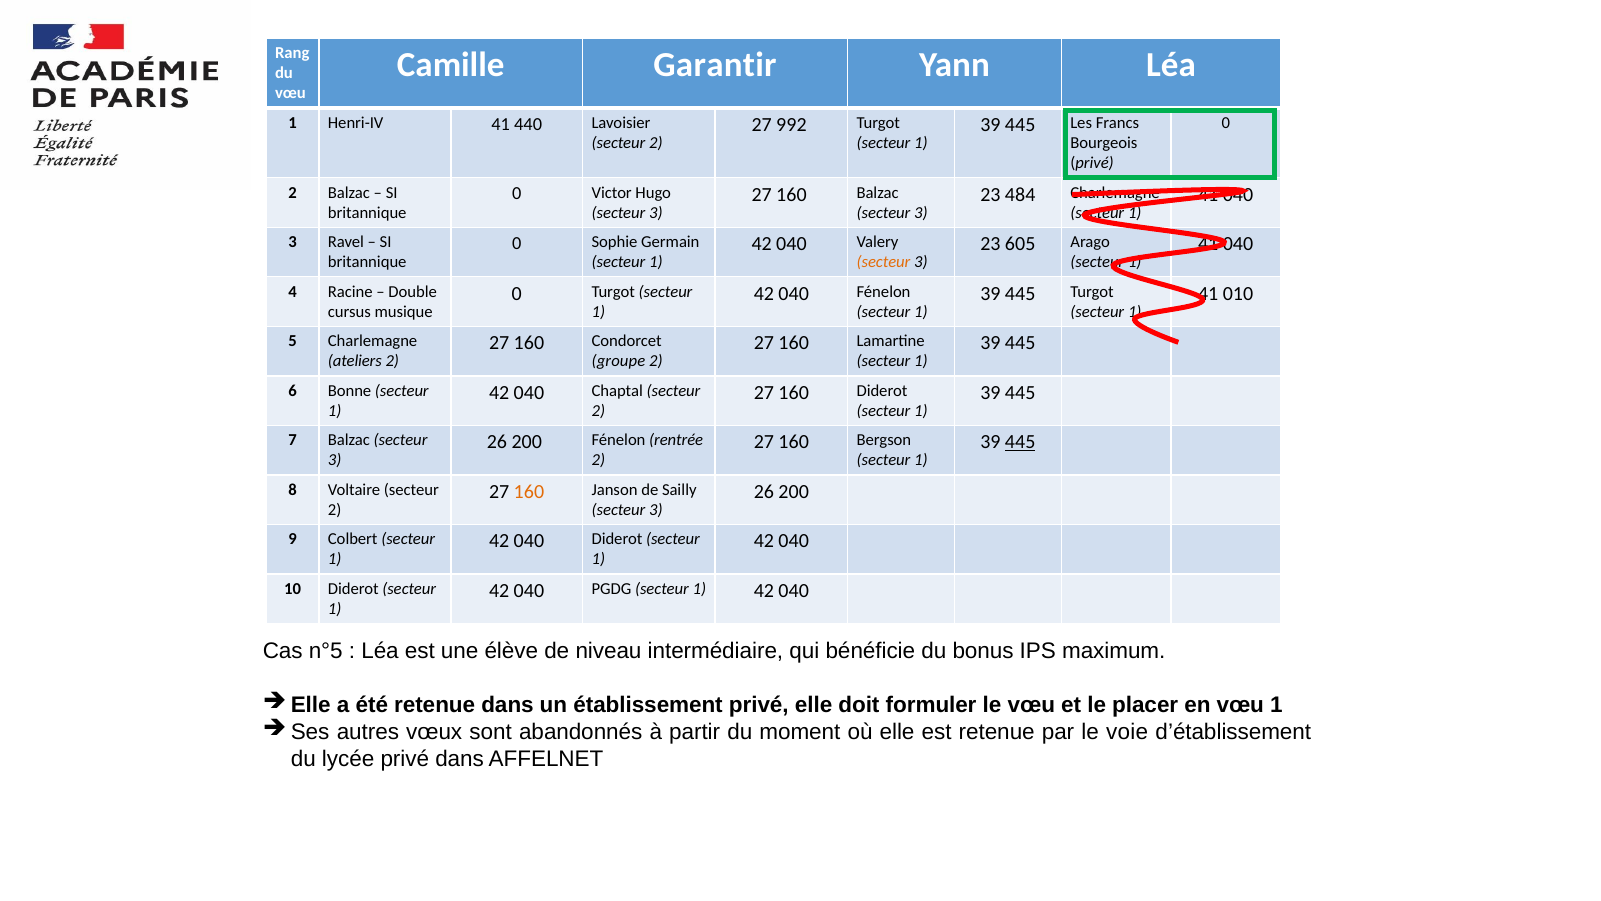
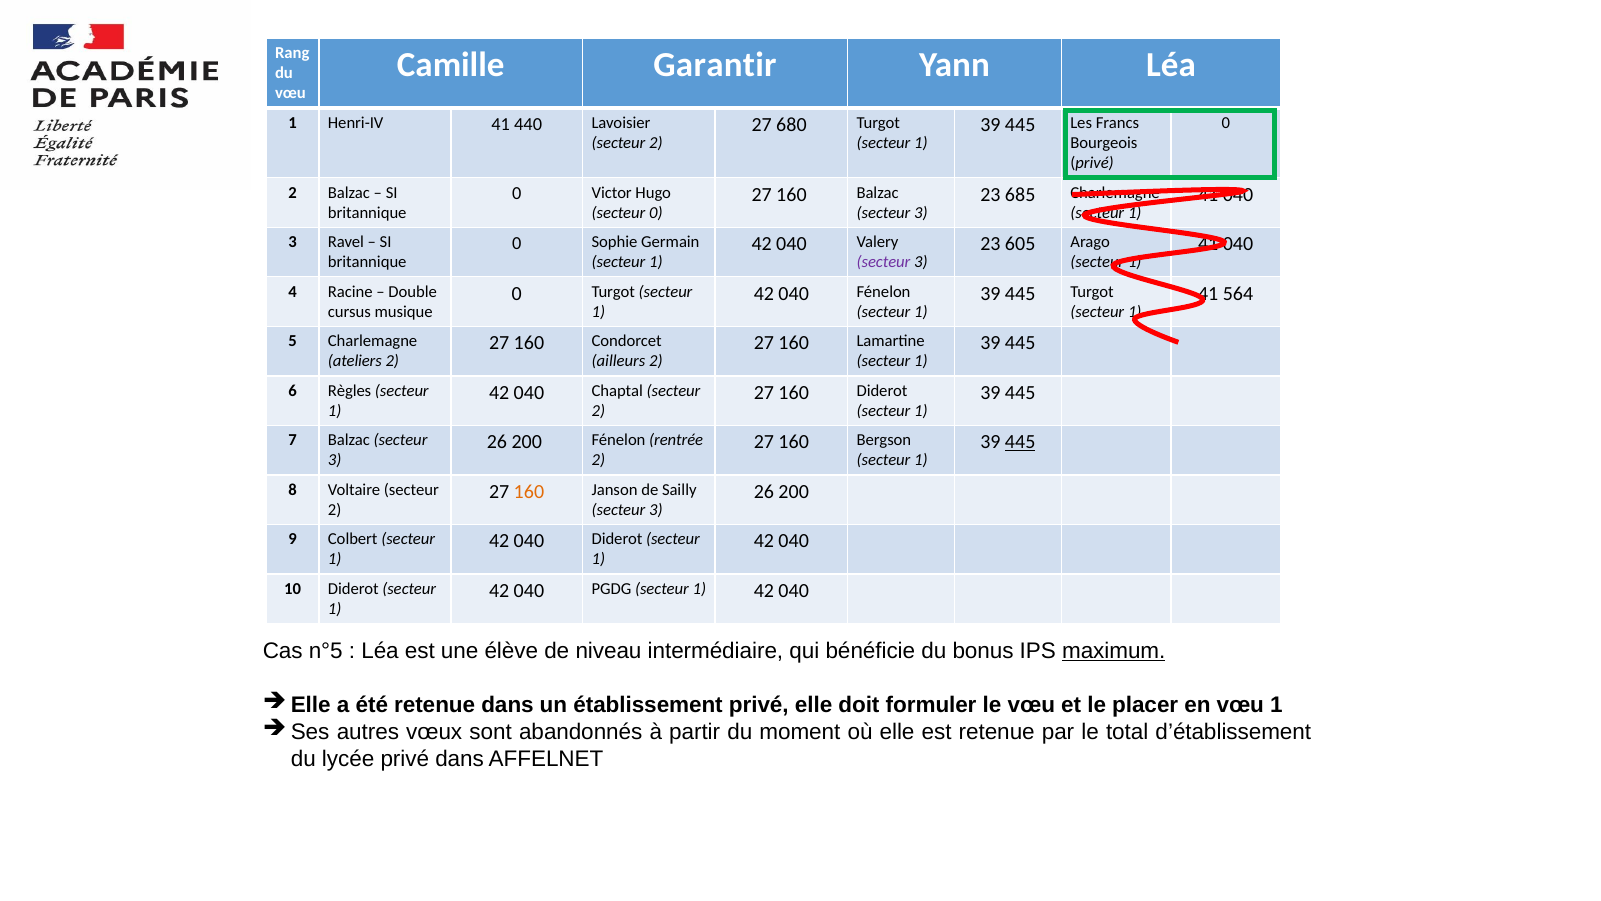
992: 992 -> 680
484: 484 -> 685
3 at (656, 213): 3 -> 0
secteur at (884, 262) colour: orange -> purple
010: 010 -> 564
groupe: groupe -> ailleurs
Bonne: Bonne -> Règles
maximum underline: none -> present
voie: voie -> total
